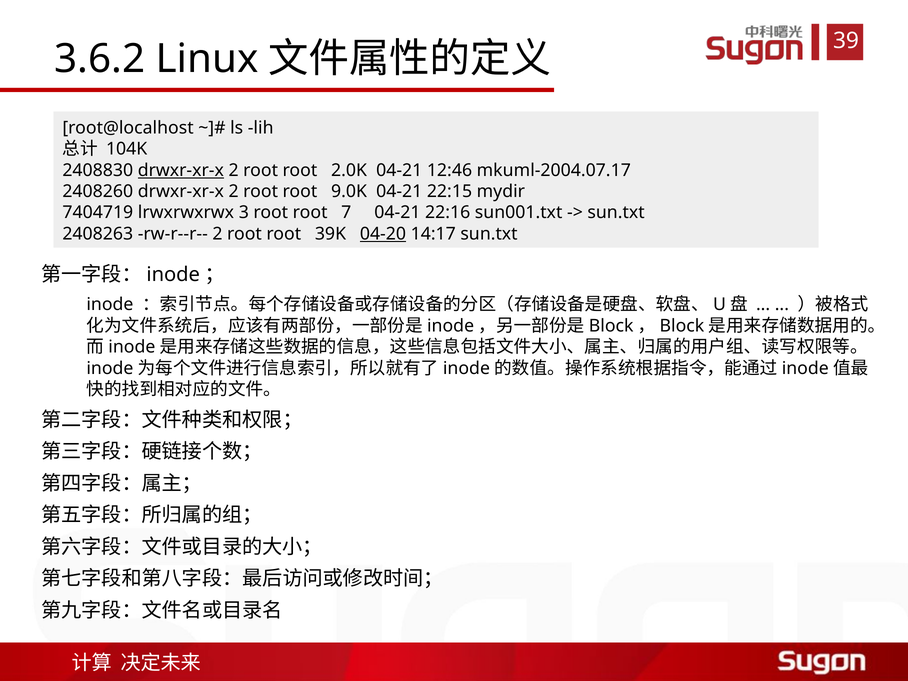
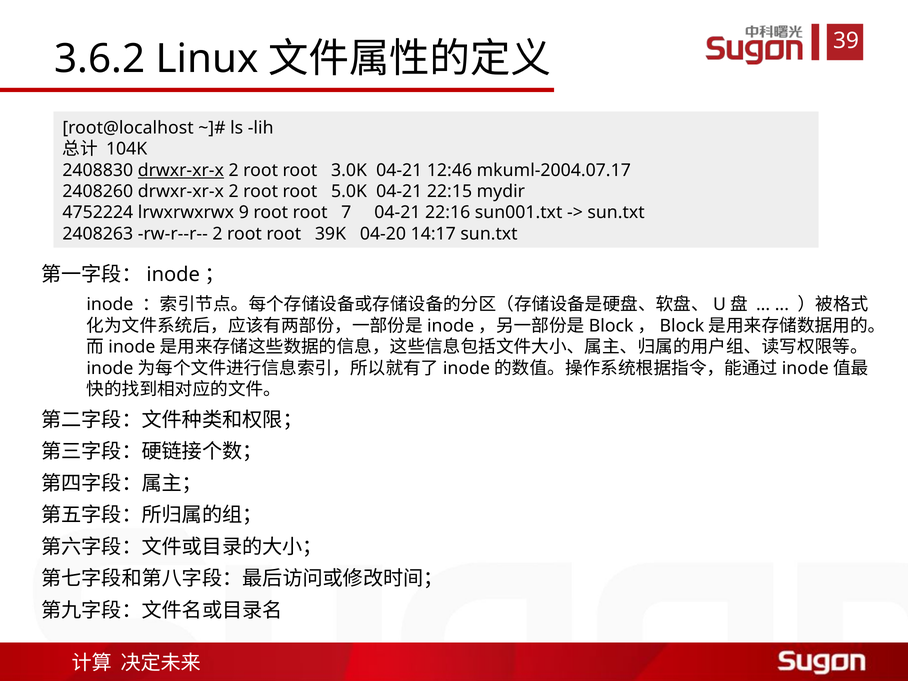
2.0K: 2.0K -> 3.0K
9.0K: 9.0K -> 5.0K
7404719: 7404719 -> 4752224
3: 3 -> 9
04-20 underline: present -> none
